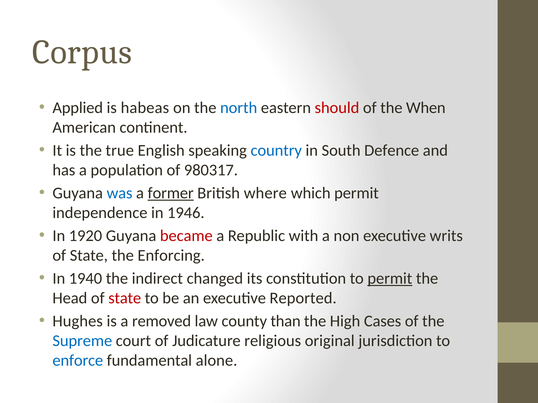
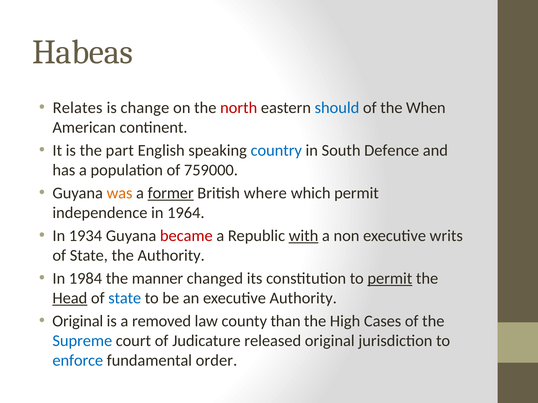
Corpus: Corpus -> Habeas
Applied: Applied -> Relates
habeas: habeas -> change
north colour: blue -> red
should colour: red -> blue
true: true -> part
980317: 980317 -> 759000
was colour: blue -> orange
1946: 1946 -> 1964
1920: 1920 -> 1934
with underline: none -> present
the Enforcing: Enforcing -> Authority
1940: 1940 -> 1984
indirect: indirect -> manner
Head underline: none -> present
state at (125, 298) colour: red -> blue
executive Reported: Reported -> Authority
Hughes at (78, 321): Hughes -> Original
religious: religious -> released
alone: alone -> order
